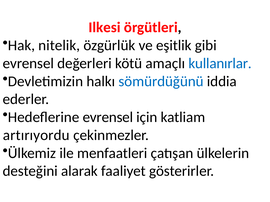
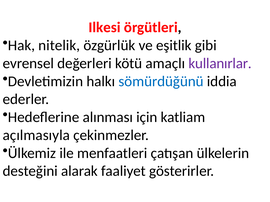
kullanırlar colour: blue -> purple
Hedeflerine evrensel: evrensel -> alınması
artırıyordu: artırıyordu -> açılmasıyla
